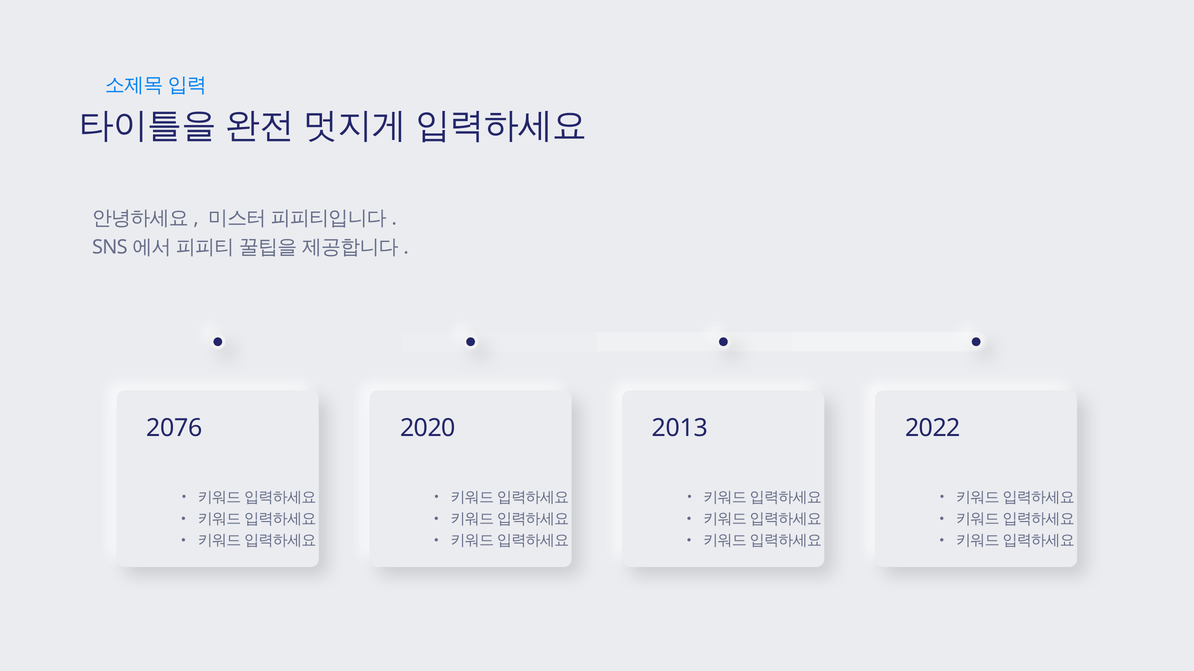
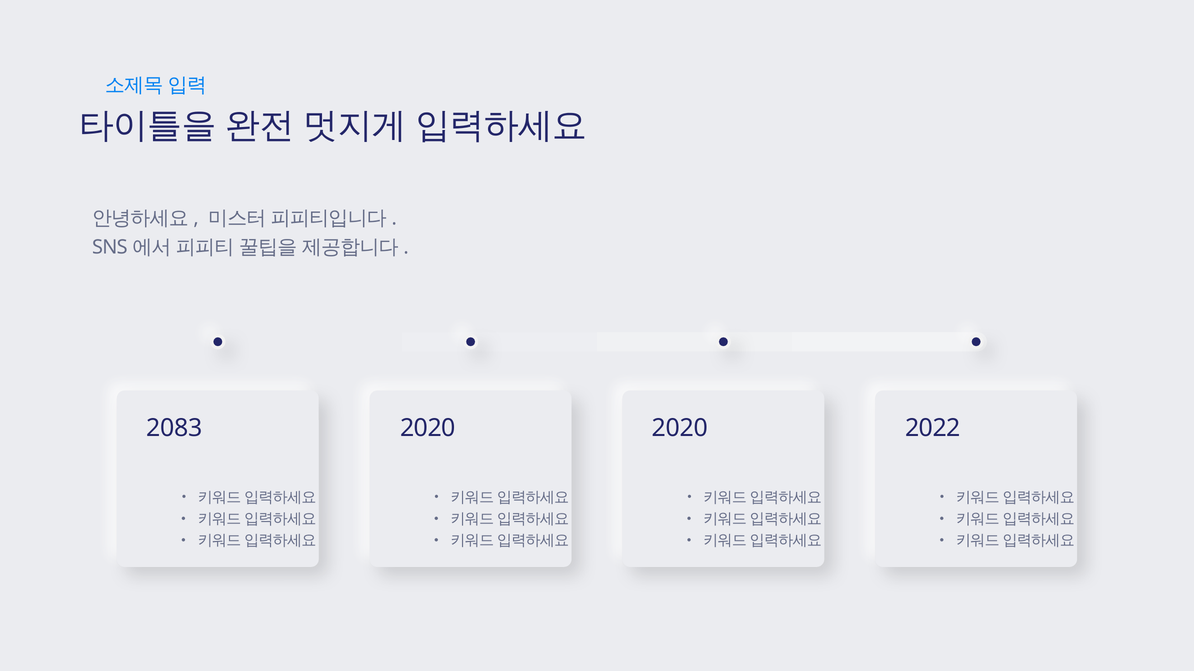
2076: 2076 -> 2083
2013 at (680, 429): 2013 -> 2020
